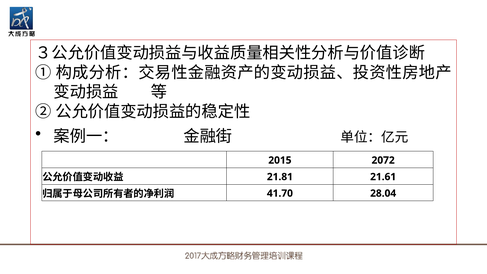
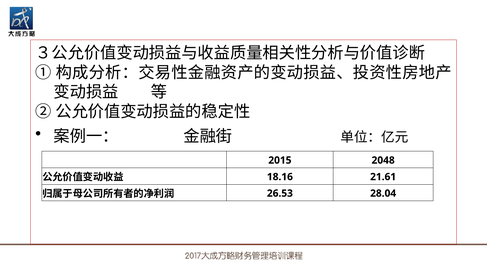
2072: 2072 -> 2048
21.81: 21.81 -> 18.16
41.70: 41.70 -> 26.53
